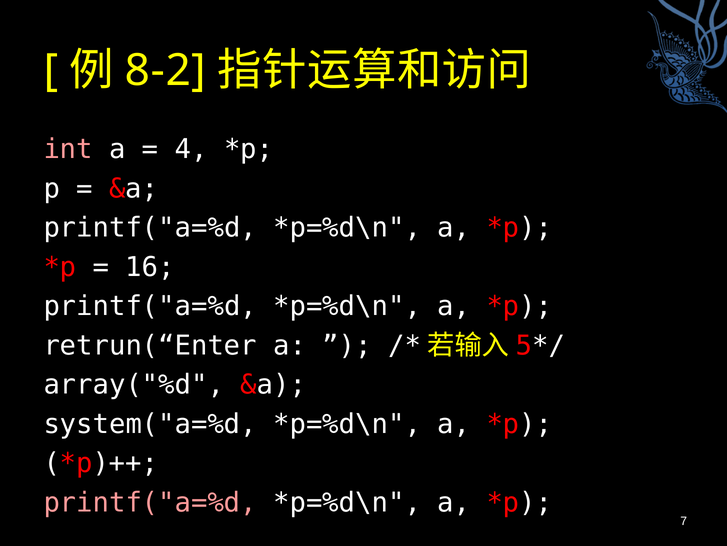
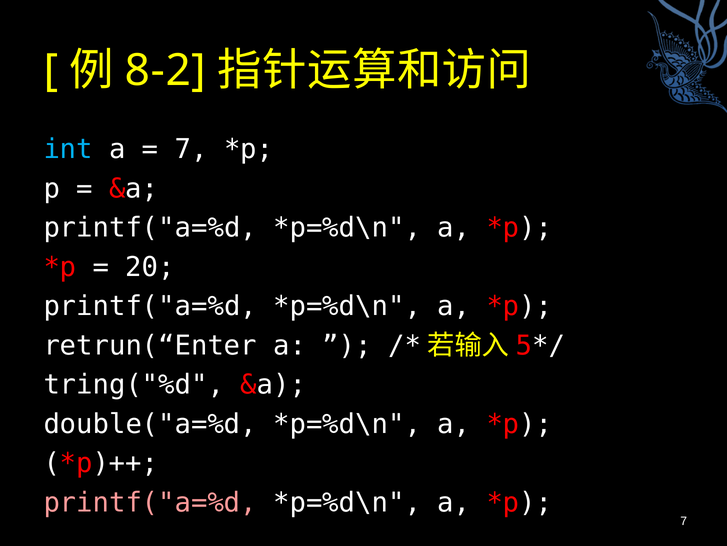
int colour: pink -> light blue
4 at (191, 149): 4 -> 7
16: 16 -> 20
array("%d: array("%d -> tring("%d
system("a=%d: system("a=%d -> double("a=%d
